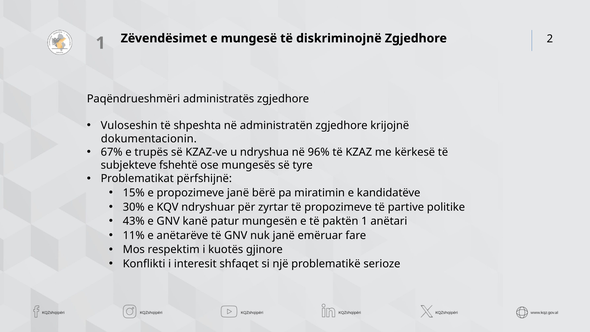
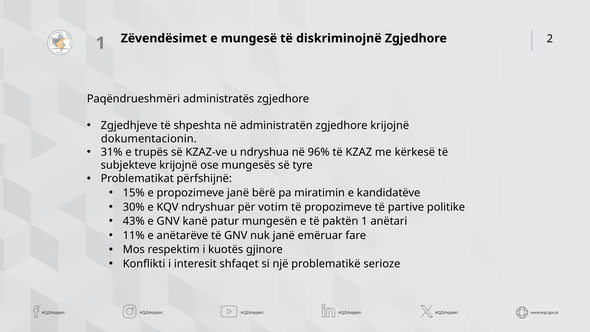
Vuloseshin: Vuloseshin -> Zgjedhjeve
67%: 67% -> 31%
subjekteve fshehtë: fshehtë -> krijojnë
zyrtar: zyrtar -> votim
